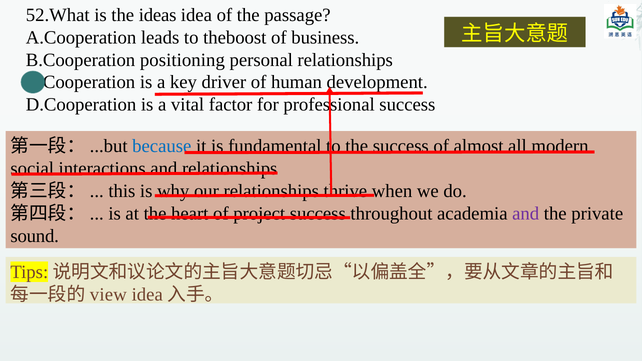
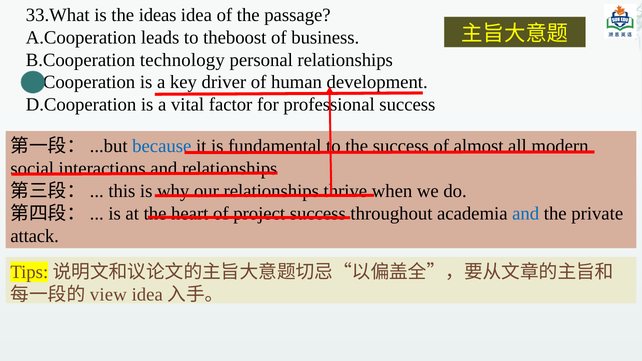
52.What: 52.What -> 33.What
positioning: positioning -> technology
and at (526, 213) colour: purple -> blue
sound: sound -> attack
